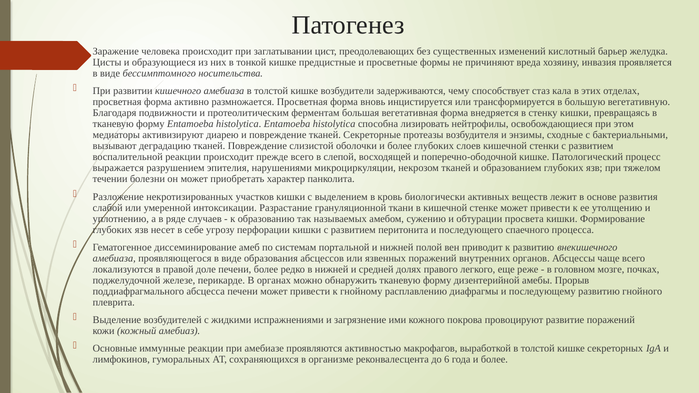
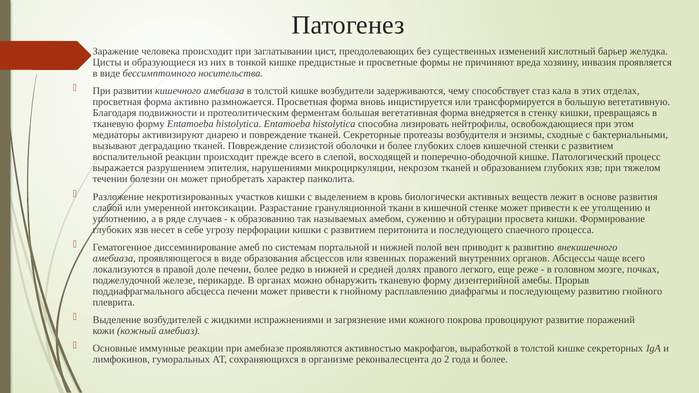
6: 6 -> 2
